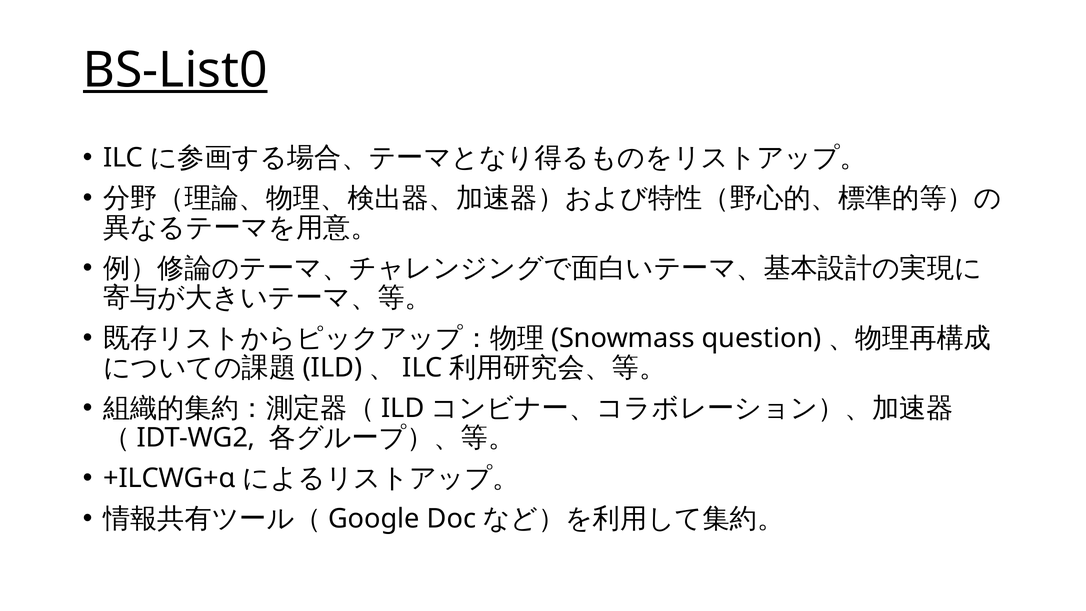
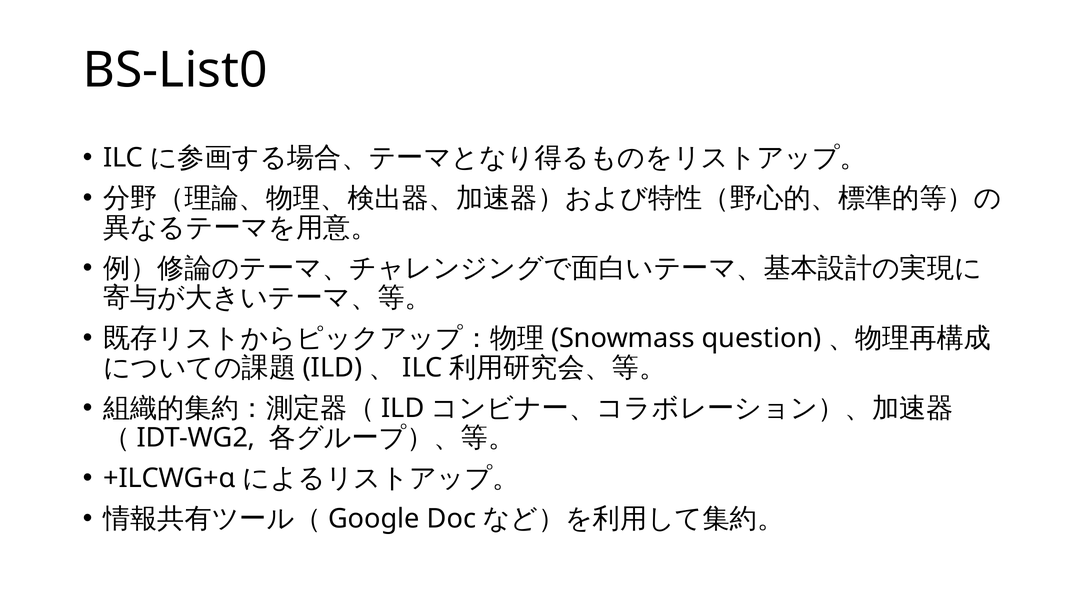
BS-List0 underline: present -> none
